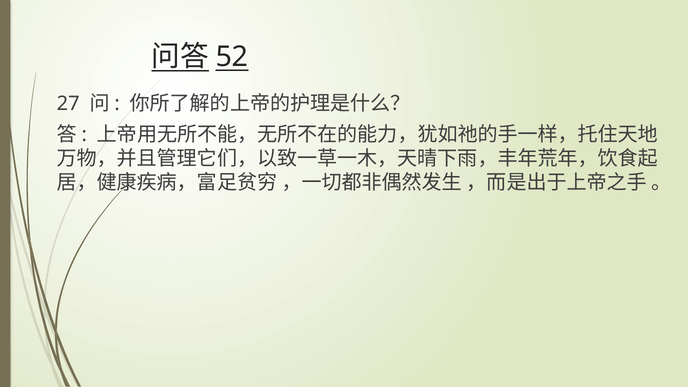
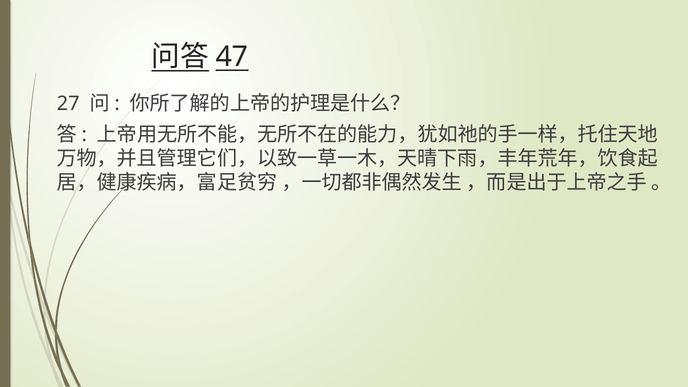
52: 52 -> 47
